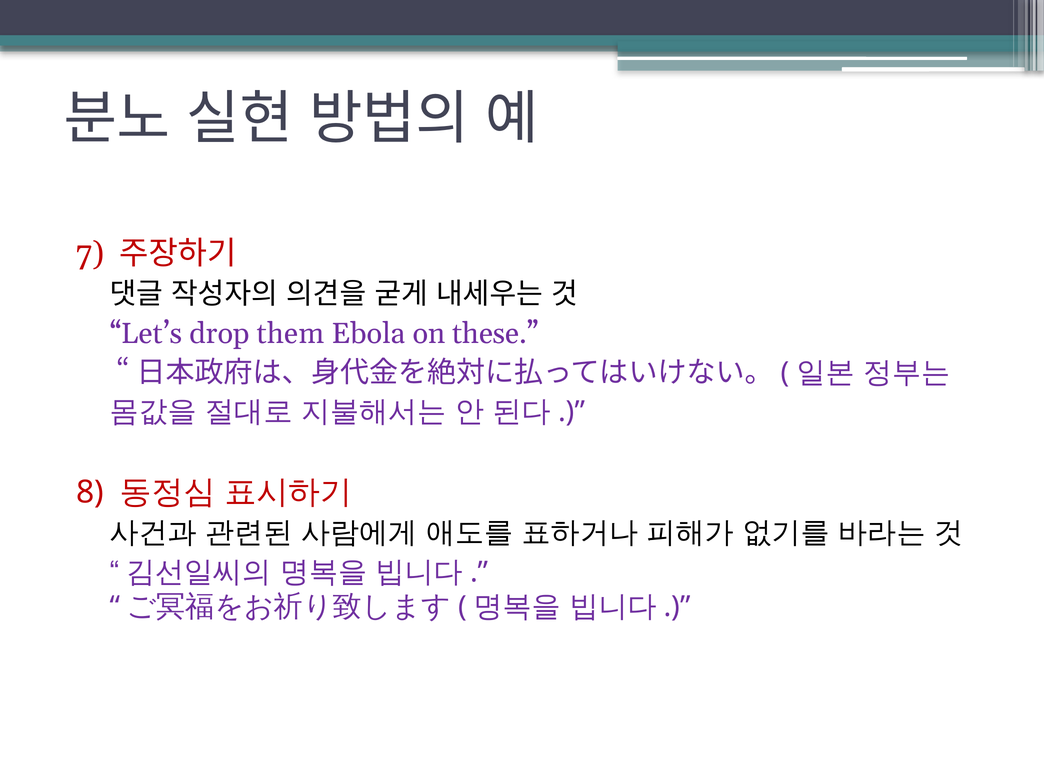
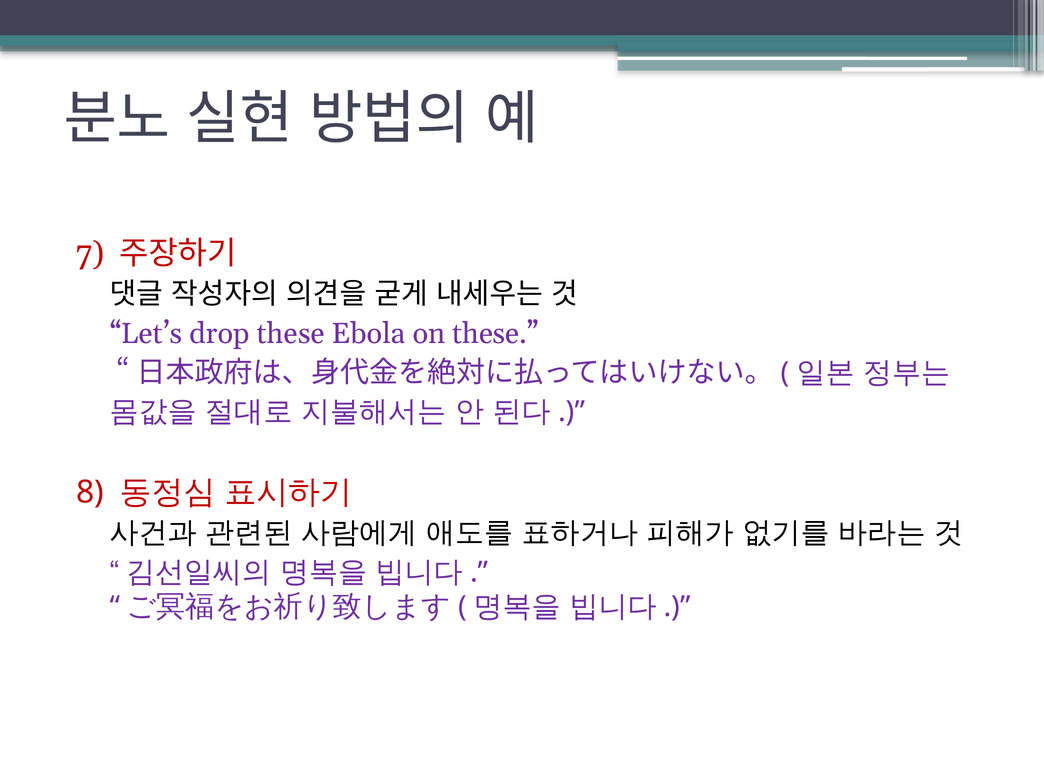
drop them: them -> these
